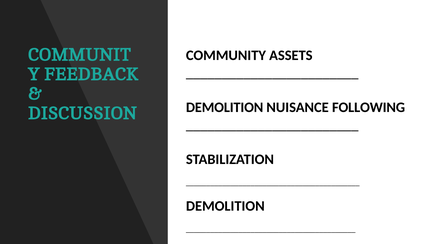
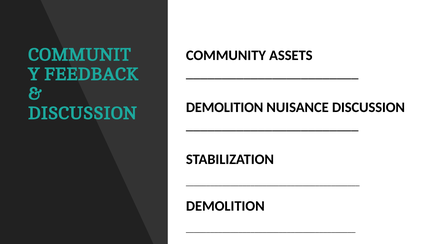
NUISANCE FOLLOWING: FOLLOWING -> DISCUSSION
